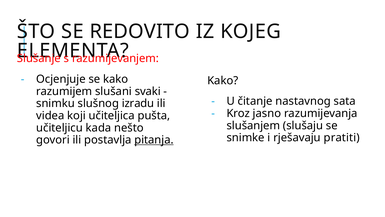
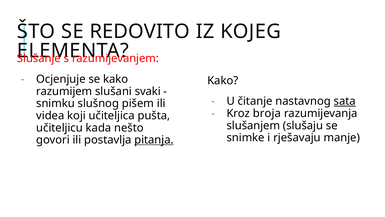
sata underline: none -> present
izradu: izradu -> pišem
jasno: jasno -> broja
pratiti: pratiti -> manje
